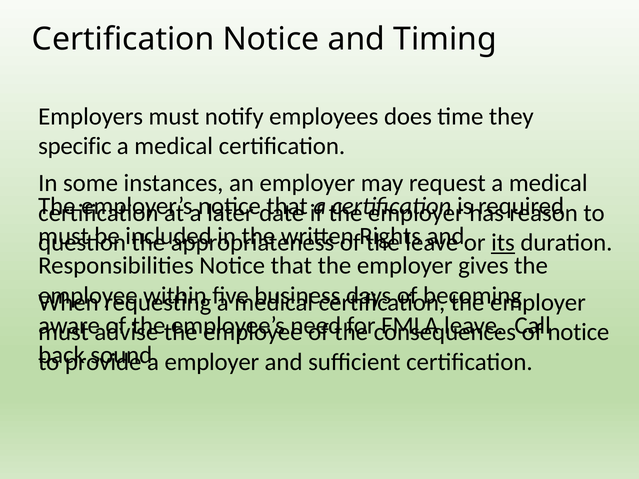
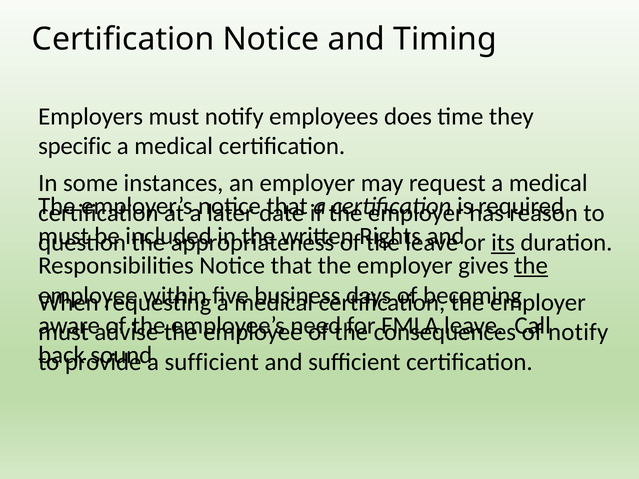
the at (531, 266) underline: none -> present
notice at (578, 332): notice -> notify
a employer: employer -> sufficient
